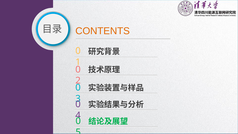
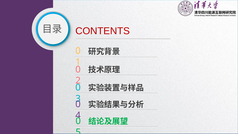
CONTENTS colour: orange -> red
